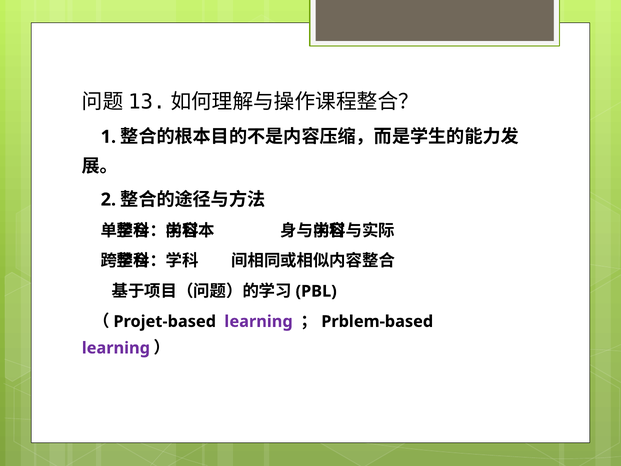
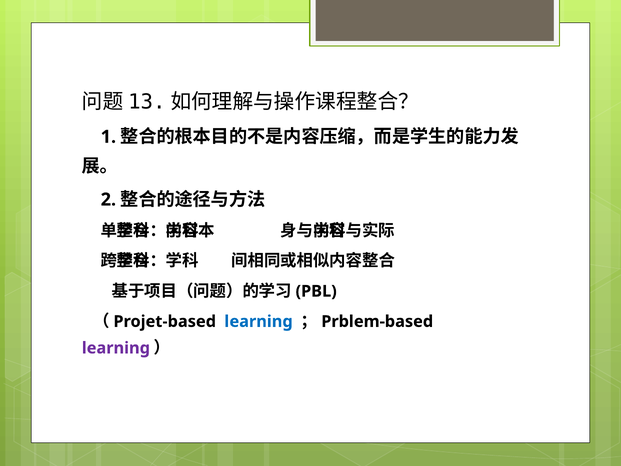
learning at (259, 321) colour: purple -> blue
